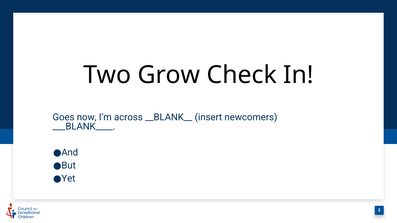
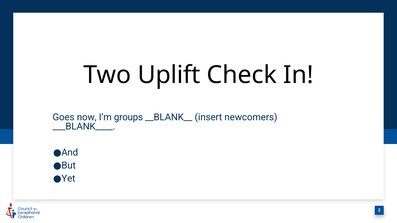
Grow: Grow -> Uplift
across: across -> groups
